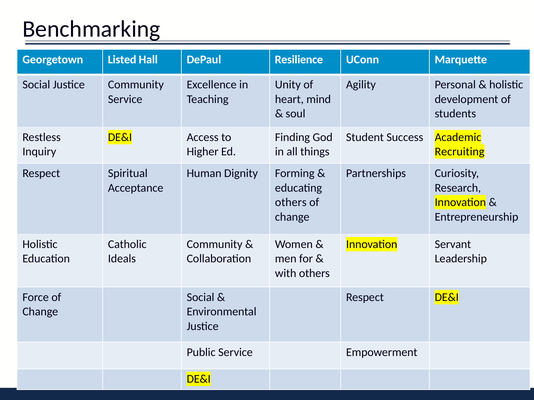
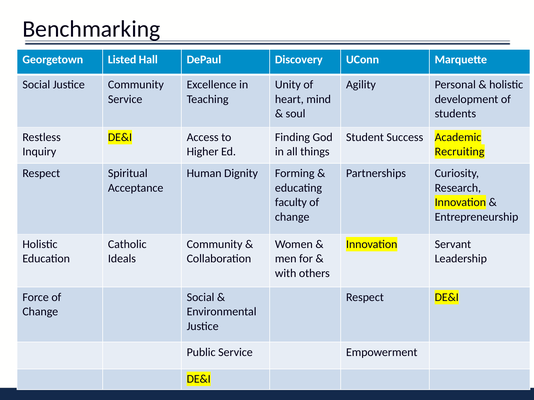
Resilience: Resilience -> Discovery
others at (291, 203): others -> faculty
